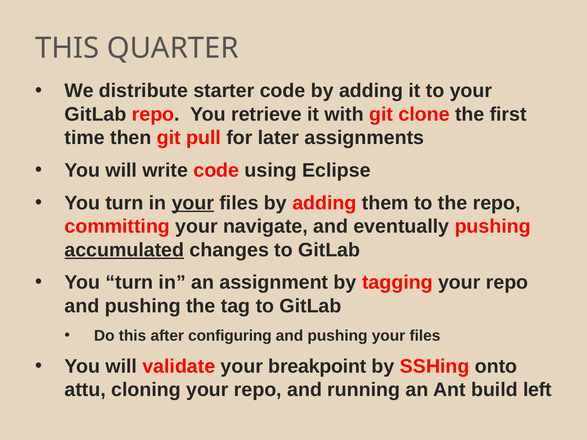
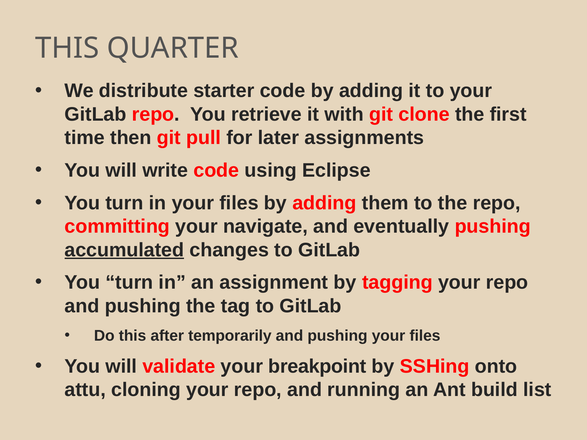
your at (193, 203) underline: present -> none
configuring: configuring -> temporarily
left: left -> list
